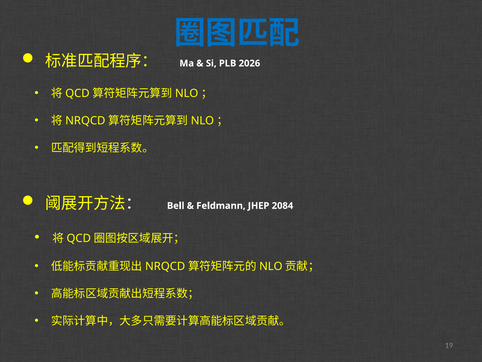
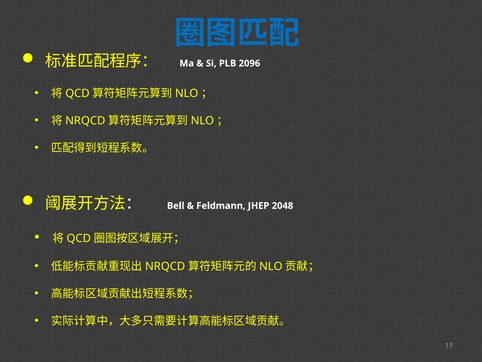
2026: 2026 -> 2096
2084: 2084 -> 2048
